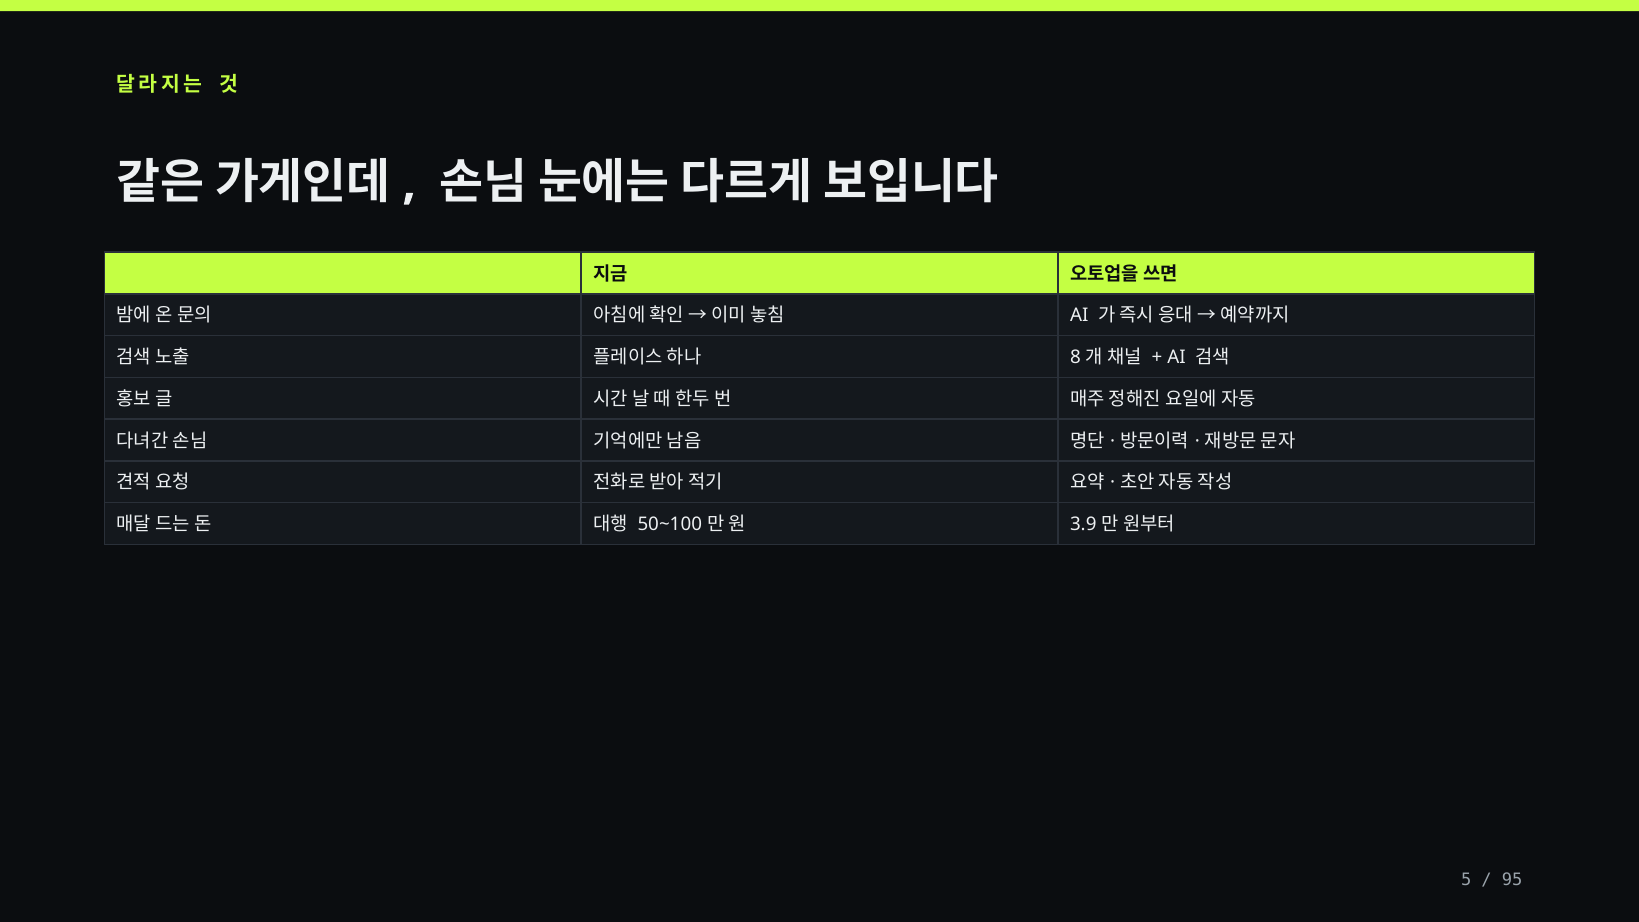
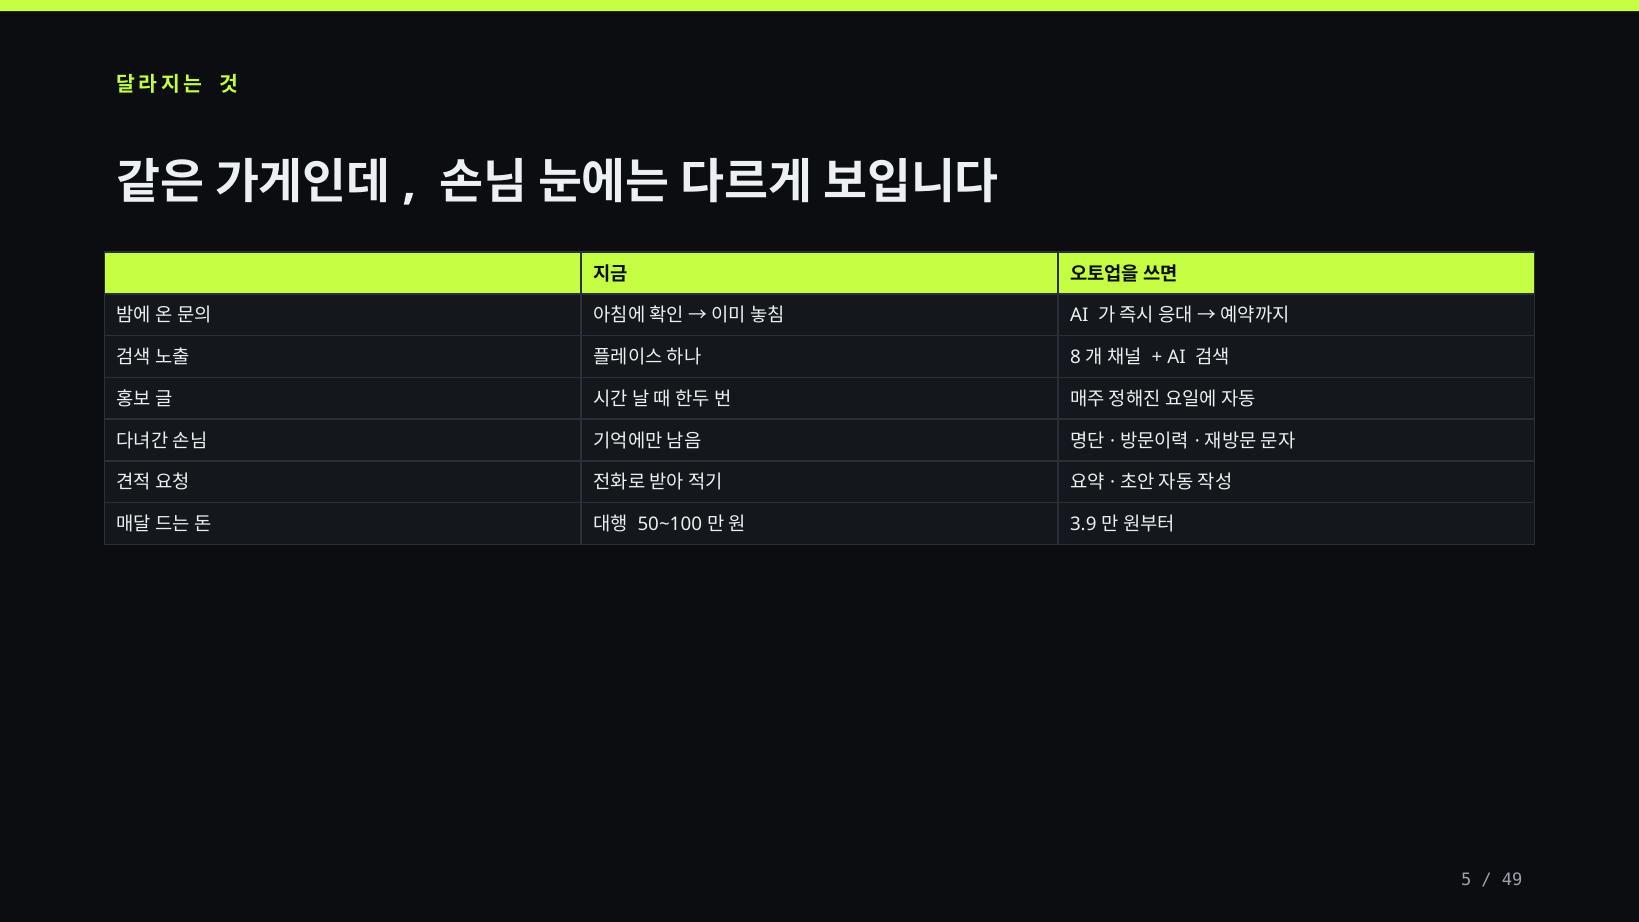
95: 95 -> 49
